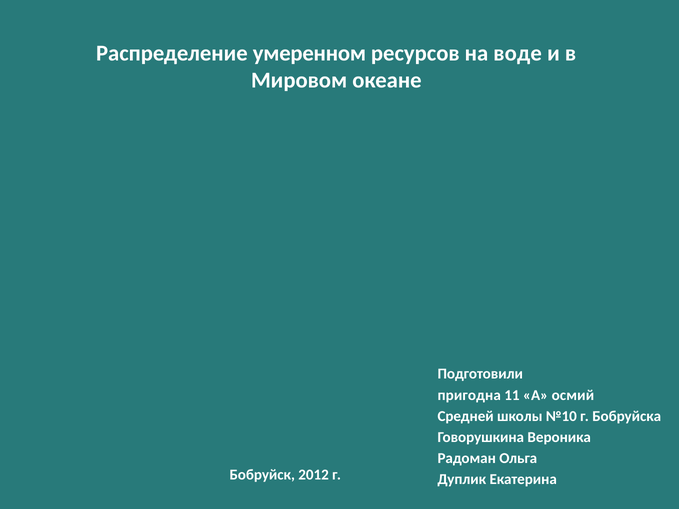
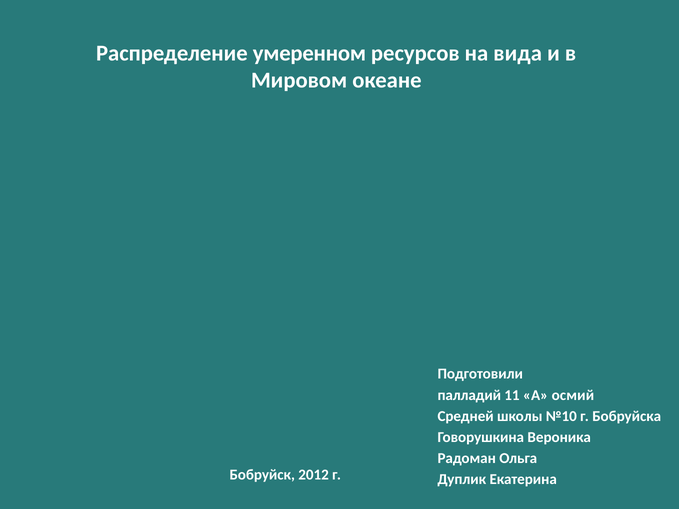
воде: воде -> вида
пригодна: пригодна -> палладий
